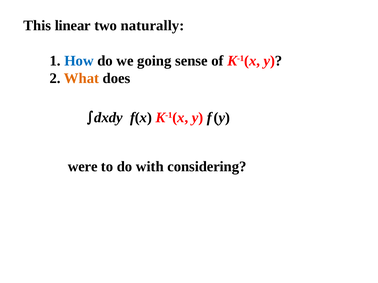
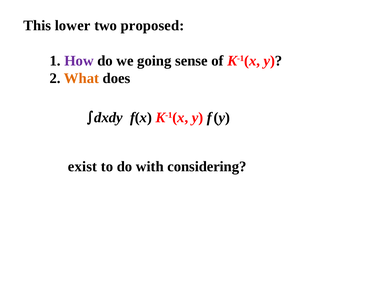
linear: linear -> lower
naturally: naturally -> proposed
How colour: blue -> purple
were: were -> exist
